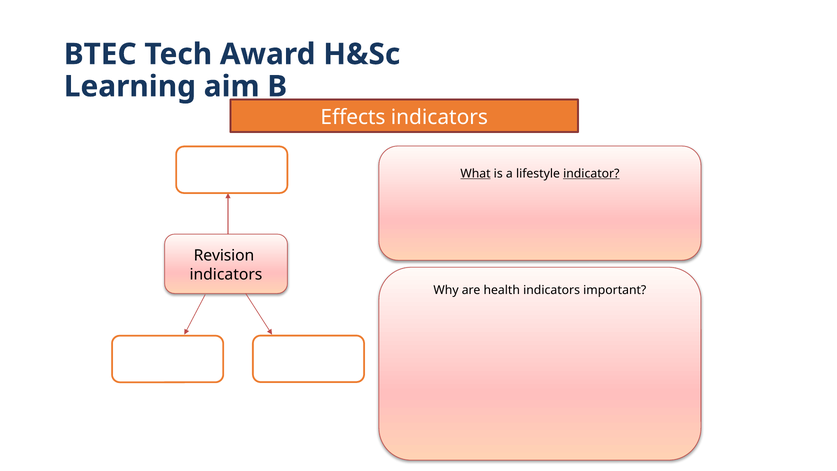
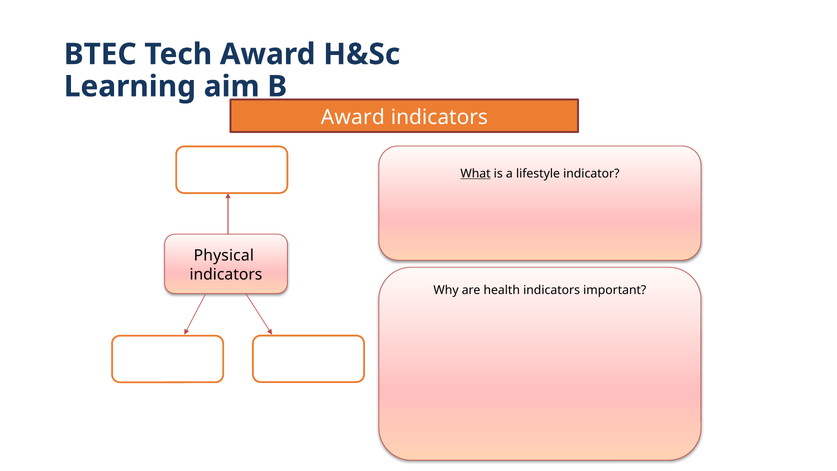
Effects at (353, 117): Effects -> Award
indicator underline: present -> none
Revision: Revision -> Physical
